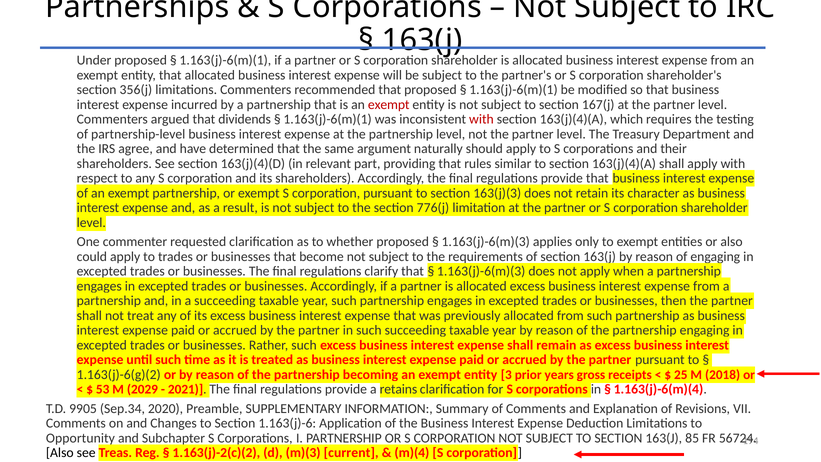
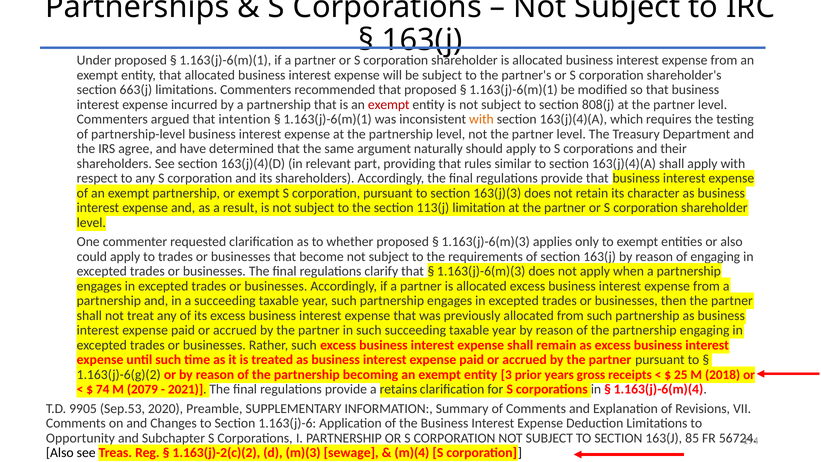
356(j: 356(j -> 663(j
167(j: 167(j -> 808(j
dividends: dividends -> intention
with at (481, 119) colour: red -> orange
776(j: 776(j -> 113(j
53: 53 -> 74
2029: 2029 -> 2079
Sep.34: Sep.34 -> Sep.53
current: current -> sewage
